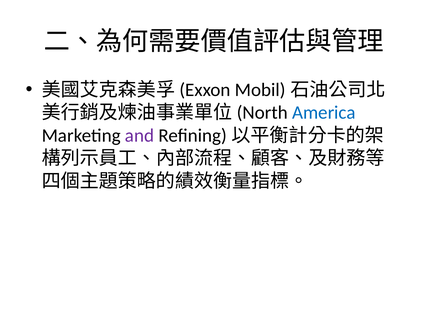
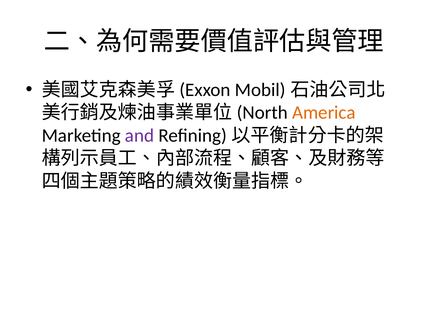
America colour: blue -> orange
